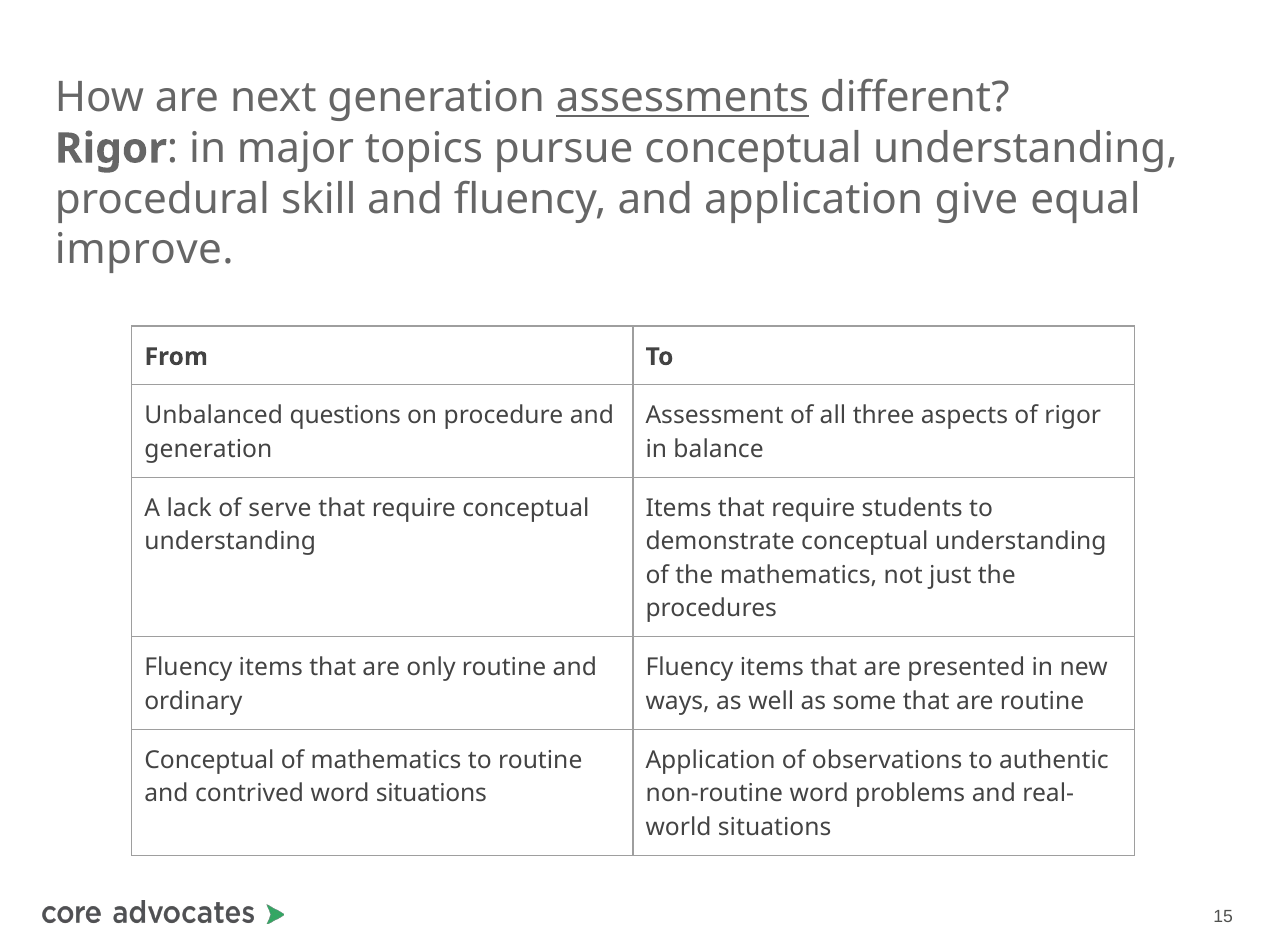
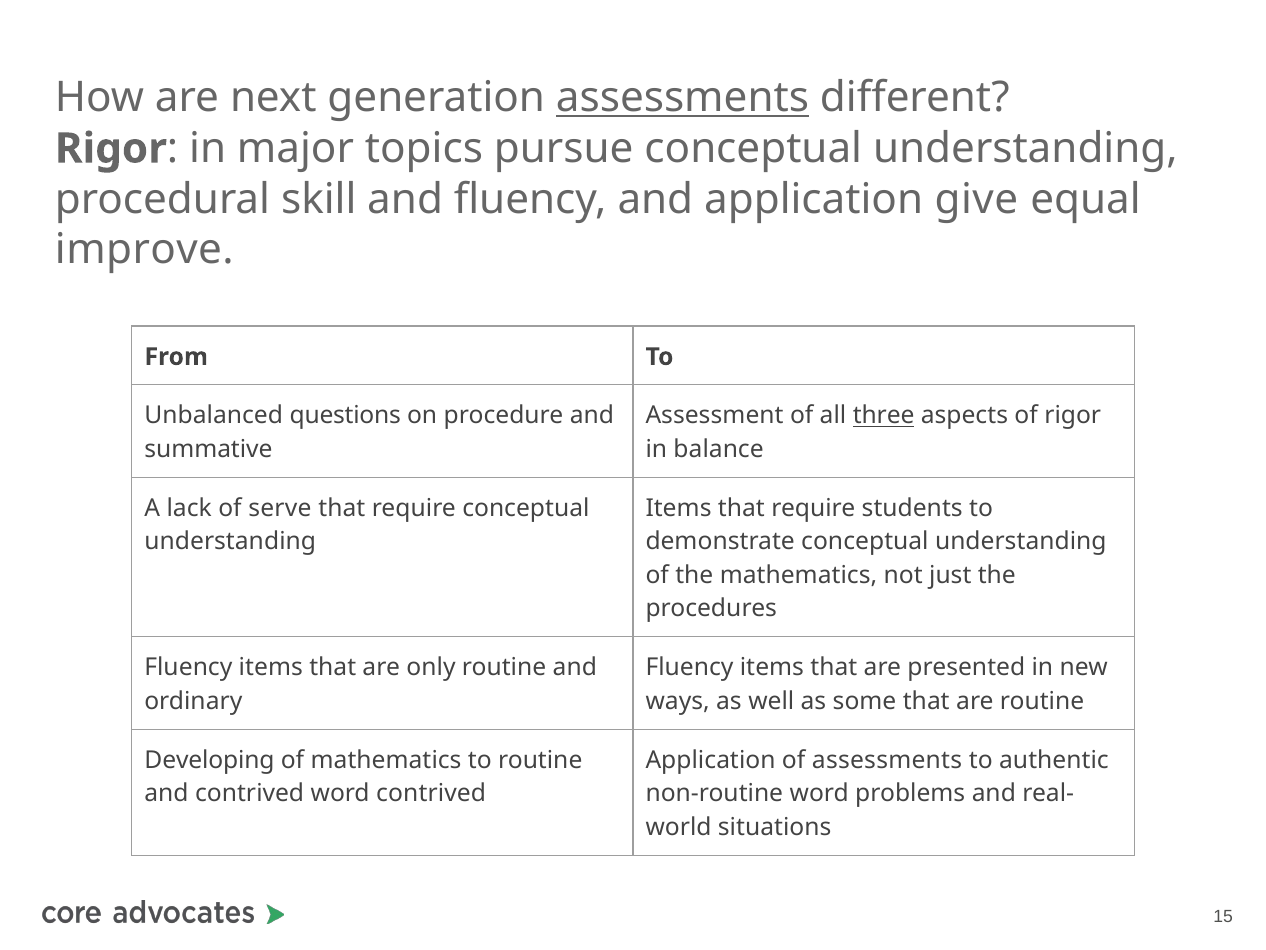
three underline: none -> present
generation at (208, 449): generation -> summative
Conceptual at (210, 760): Conceptual -> Developing
of observations: observations -> assessments
word situations: situations -> contrived
